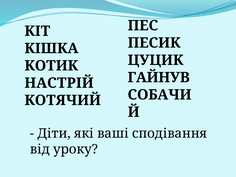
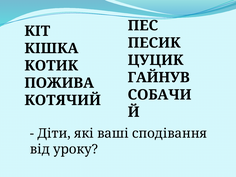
НАСТРІЙ: НАСТРІЙ -> ПОЖИВА
